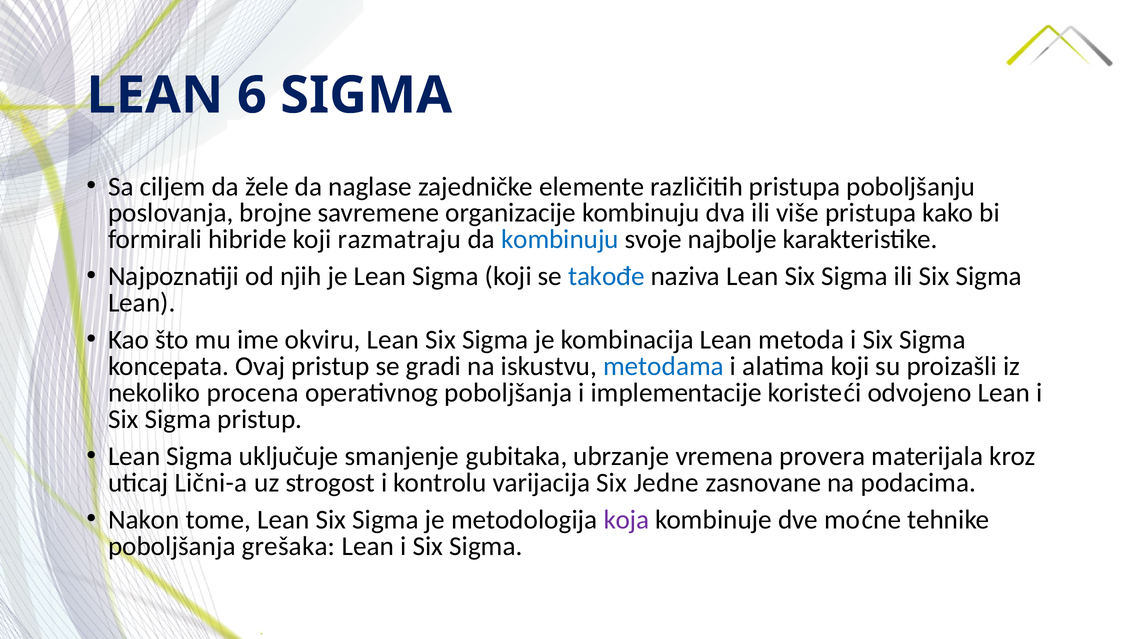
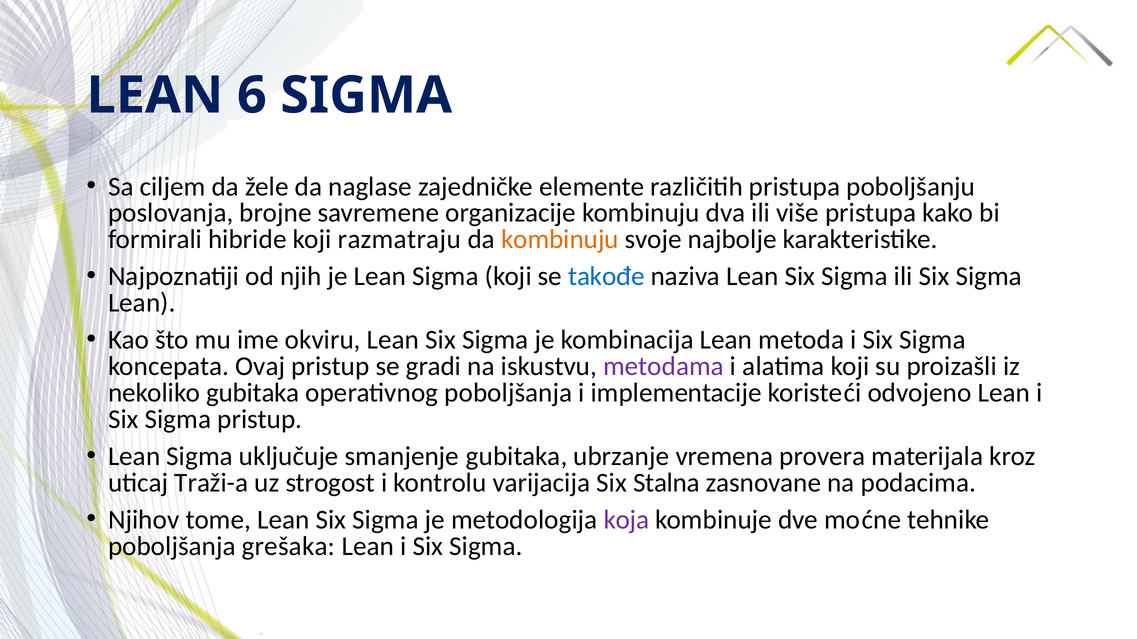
kombinuju at (560, 240) colour: blue -> orange
metodama colour: blue -> purple
nekoliko procena: procena -> gubitaka
Lični-a: Lični-a -> Traži-a
Jedne: Jedne -> Stalna
Nakon: Nakon -> Njihov
